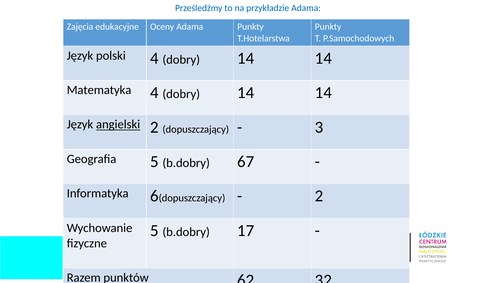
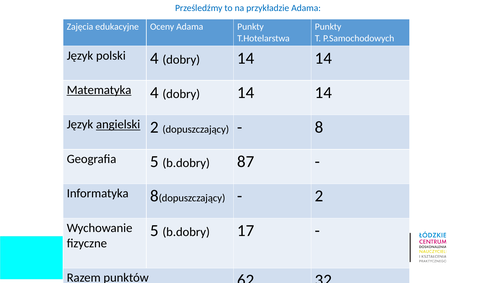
Matematyka underline: none -> present
3 at (319, 127): 3 -> 8
67: 67 -> 87
Informatyka 6: 6 -> 8
